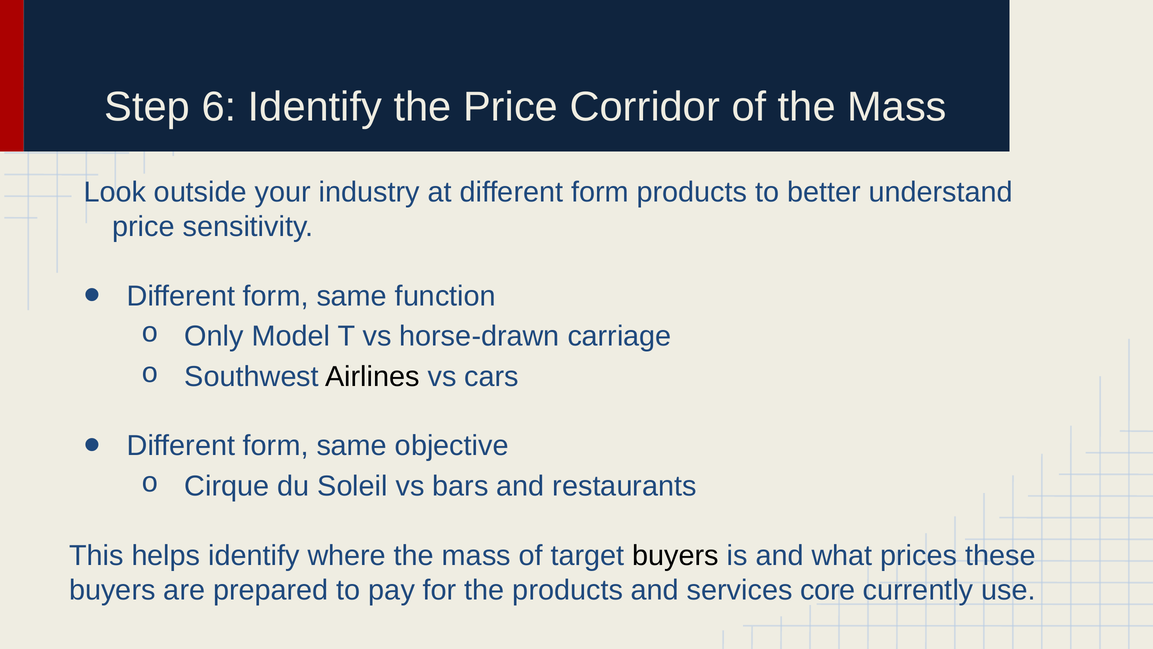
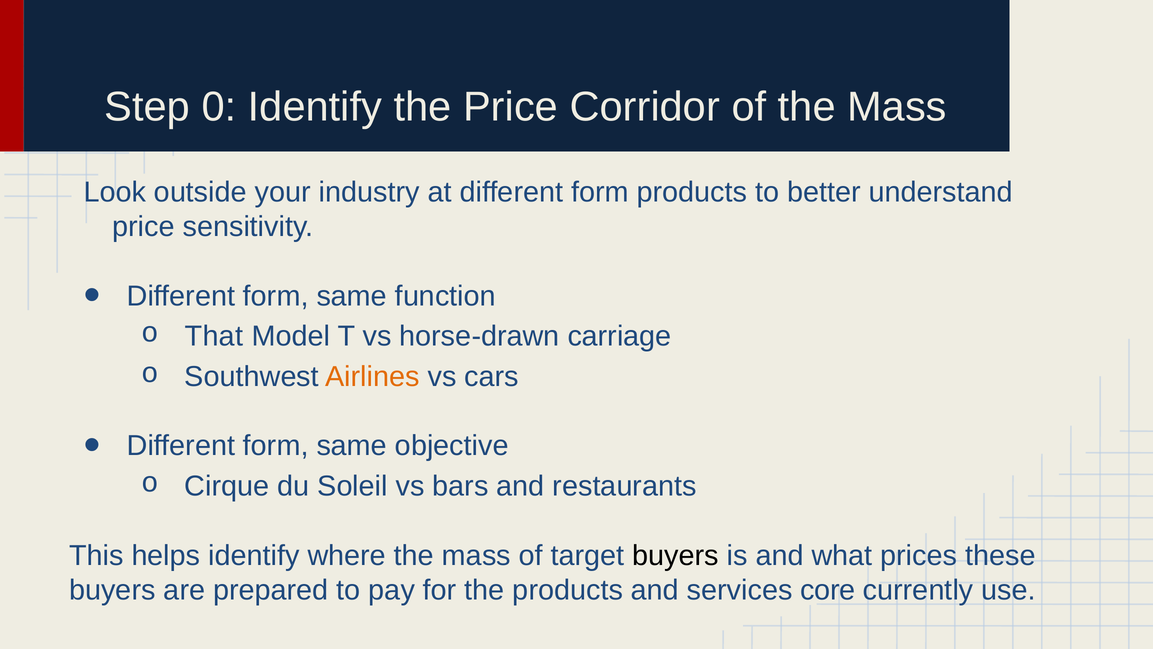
6: 6 -> 0
Only: Only -> That
Airlines colour: black -> orange
